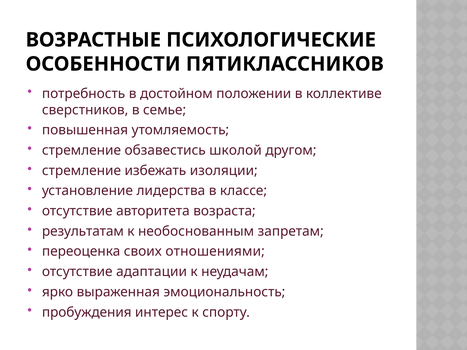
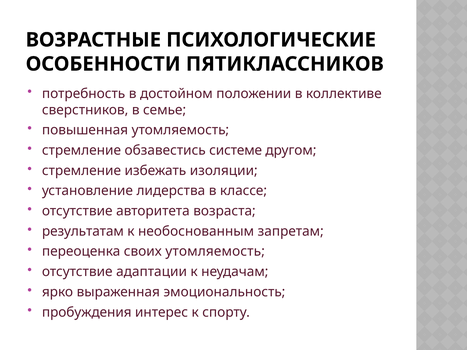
школой: школой -> системе
своих отношениями: отношениями -> утомляемость
